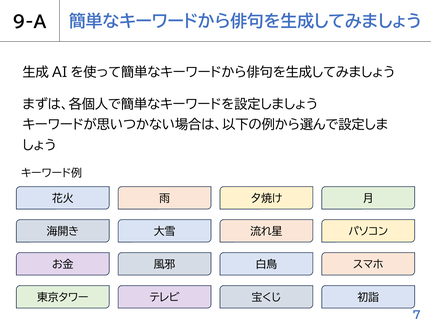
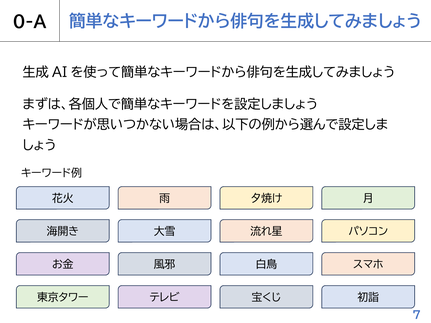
9-A: 9-A -> 0-A
